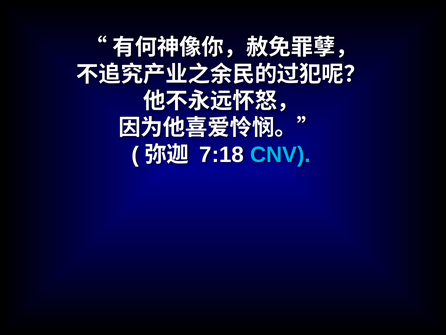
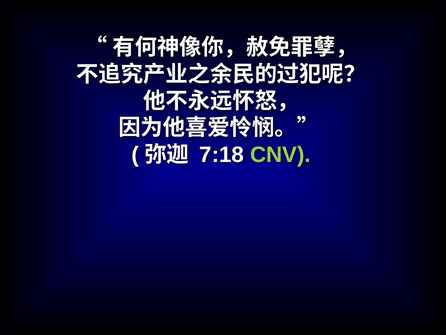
CNV colour: light blue -> light green
